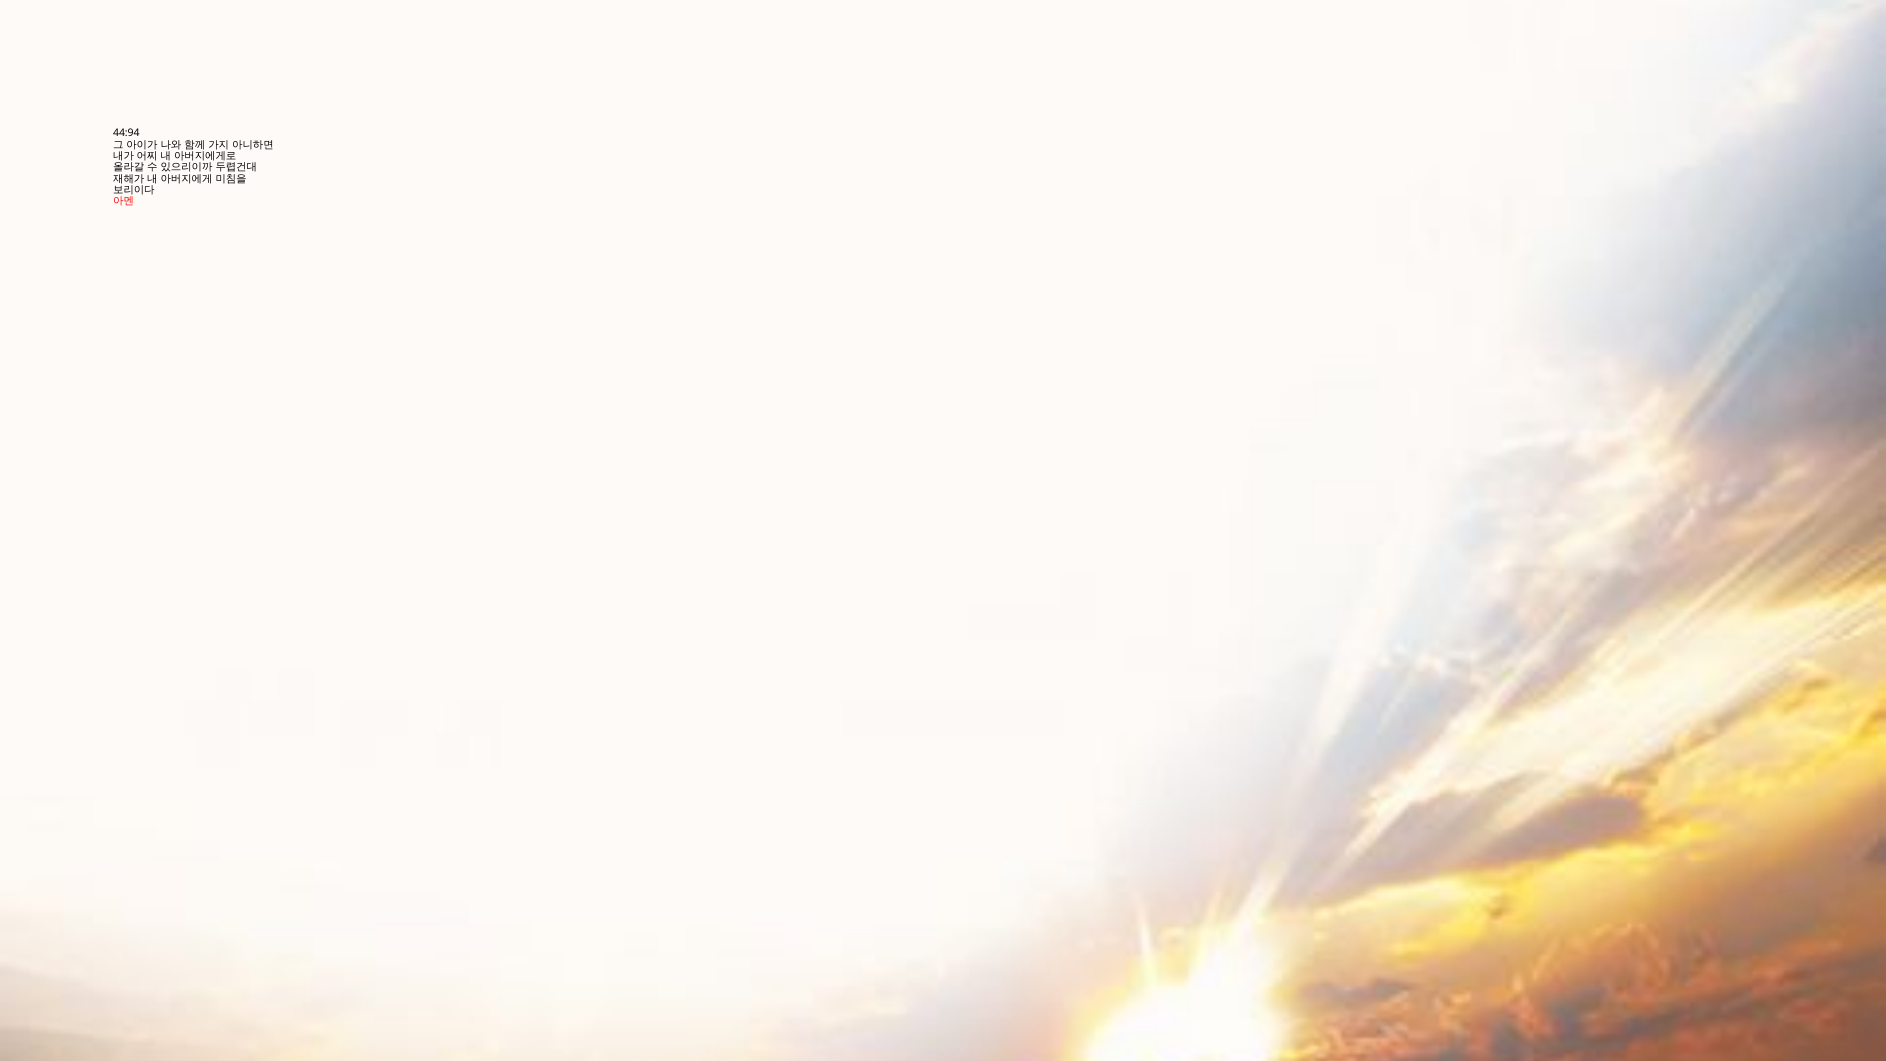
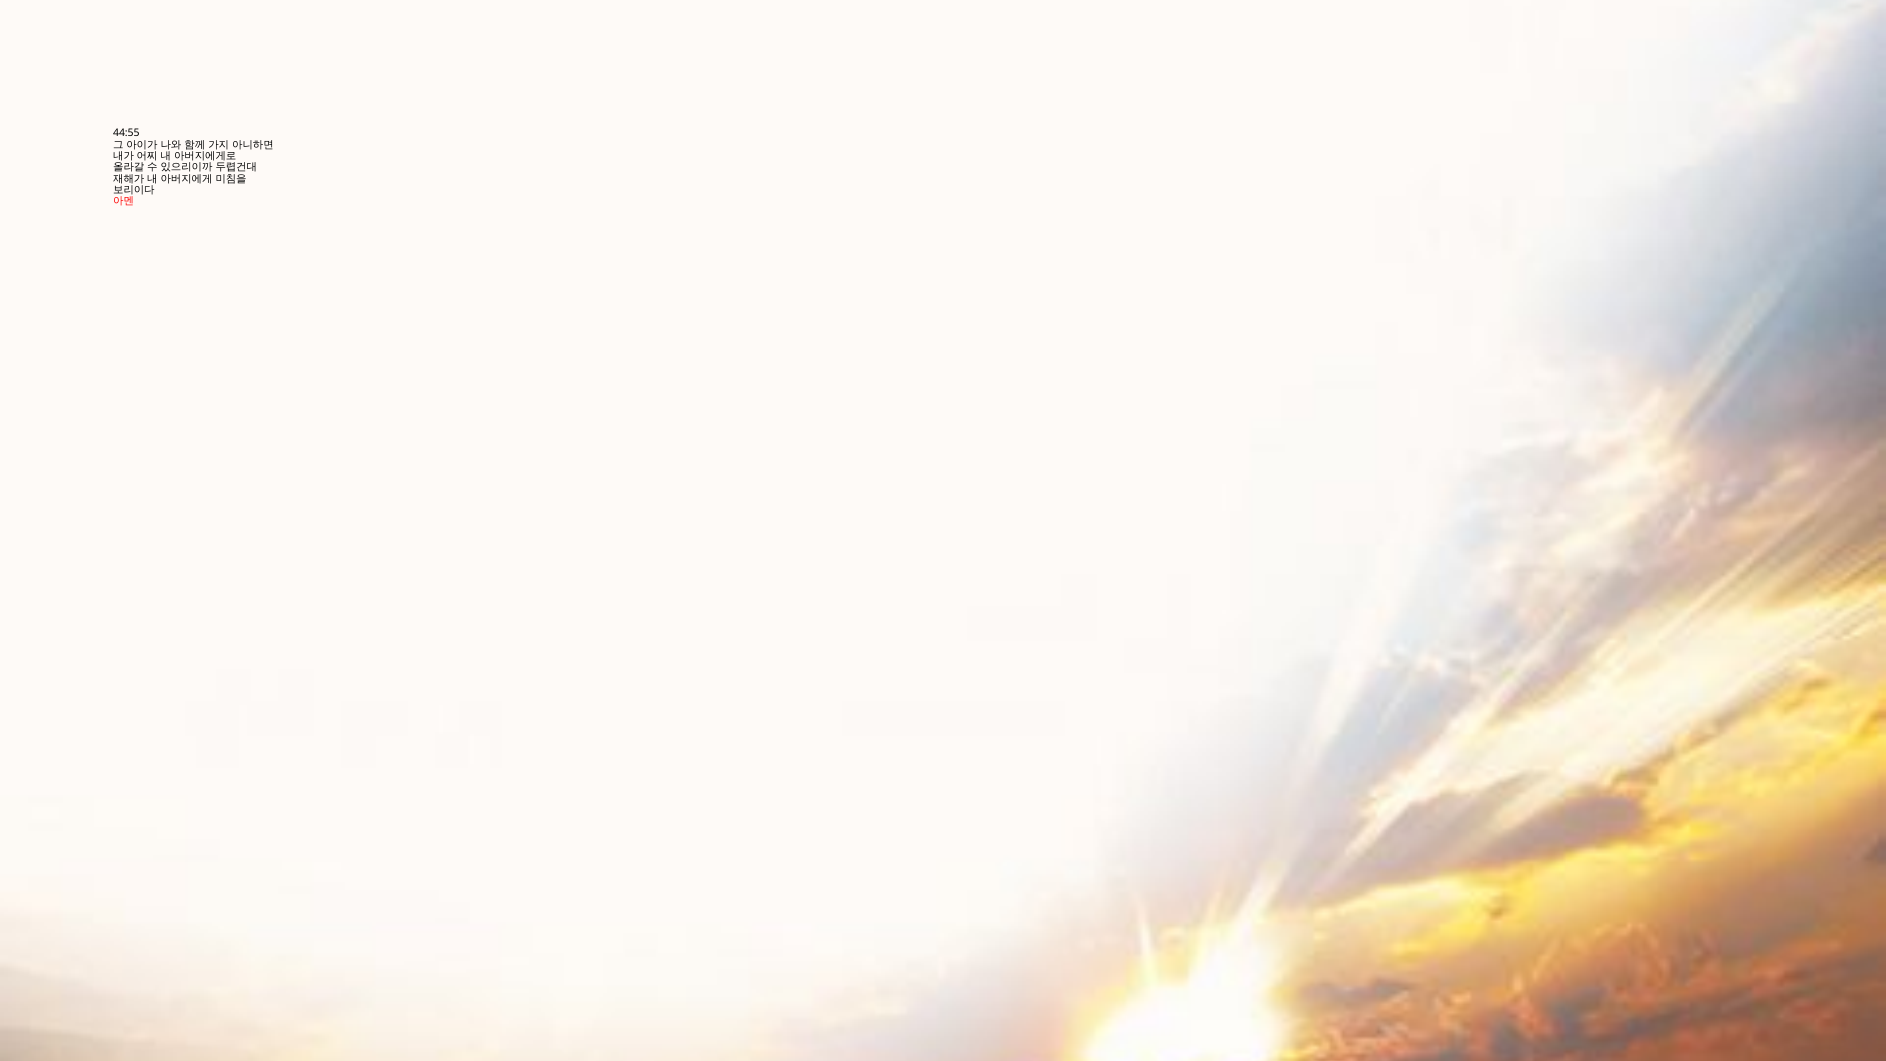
44:94: 44:94 -> 44:55
